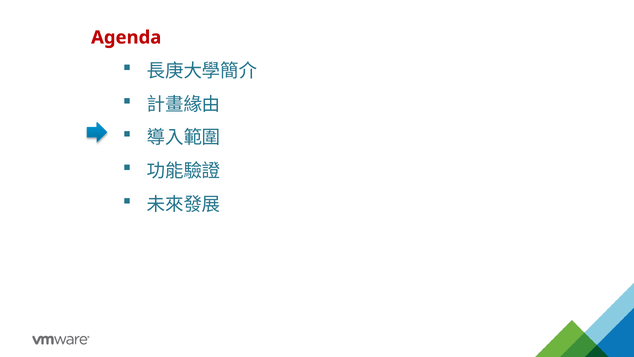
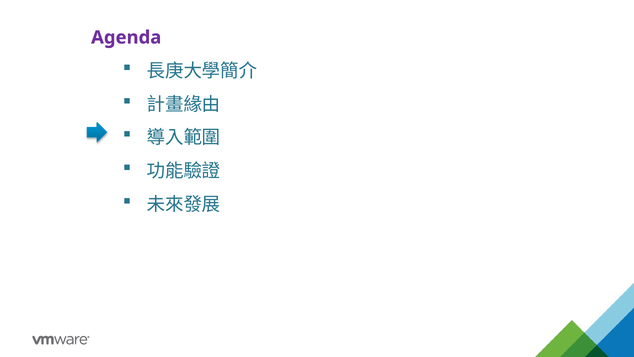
Agenda colour: red -> purple
